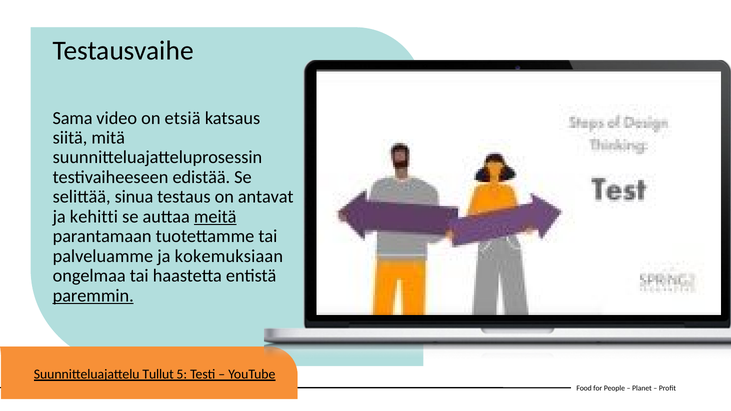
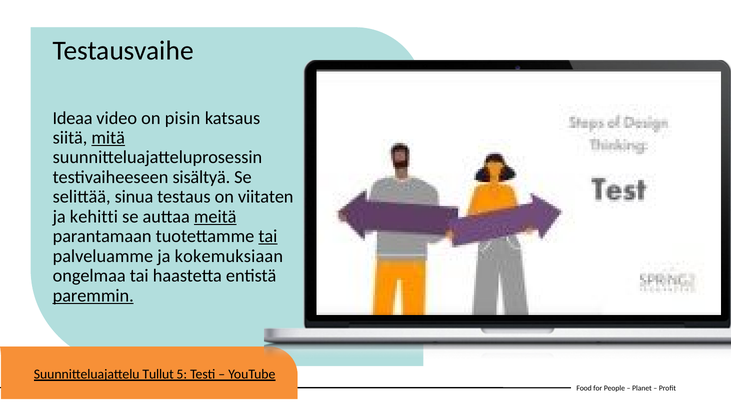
Sama: Sama -> Ideaa
etsiä: etsiä -> pisin
mitä underline: none -> present
edistää: edistää -> sisältyä
antavat: antavat -> viitaten
tai at (268, 236) underline: none -> present
